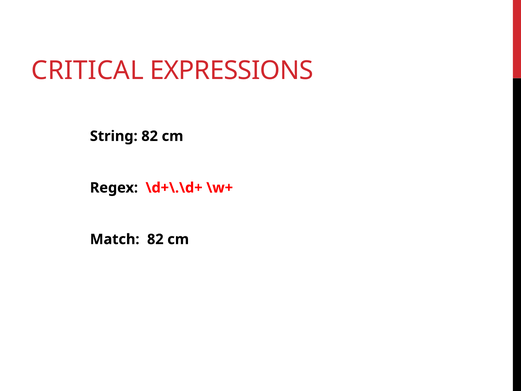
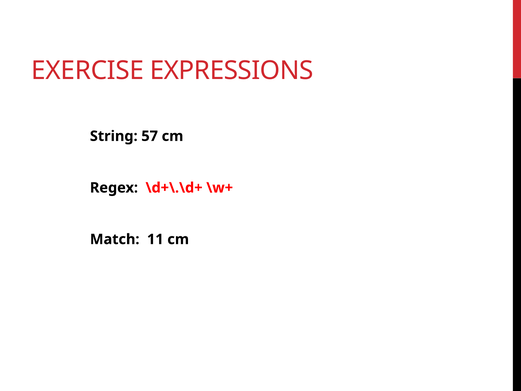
CRITICAL: CRITICAL -> EXERCISE
String 82: 82 -> 57
Match 82: 82 -> 11
